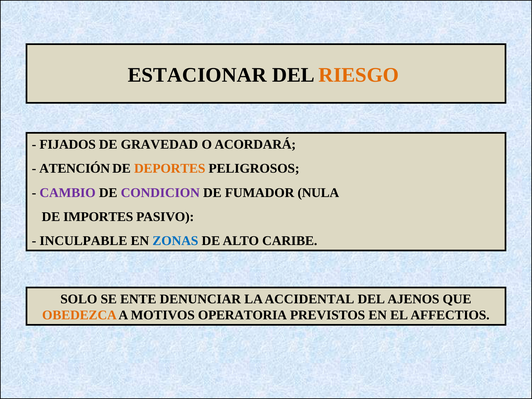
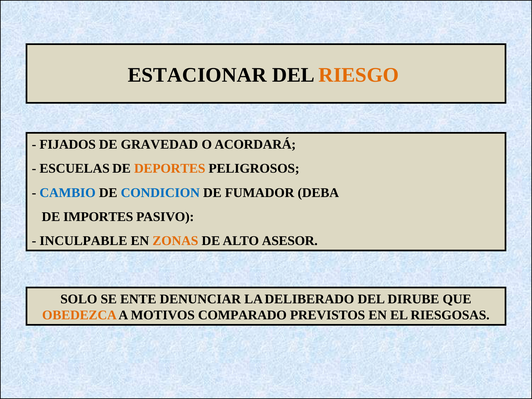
ATENCIÓN: ATENCIÓN -> ESCUELAS
CAMBIO colour: purple -> blue
CONDICION colour: purple -> blue
NULA: NULA -> DEBA
ZONAS colour: blue -> orange
CARIBE: CARIBE -> ASESOR
ACCIDENTAL: ACCIDENTAL -> DELIBERADO
AJENOS: AJENOS -> DIRUBE
OPERATORIA: OPERATORIA -> COMPARADO
AFFECTIOS: AFFECTIOS -> RIESGOSAS
